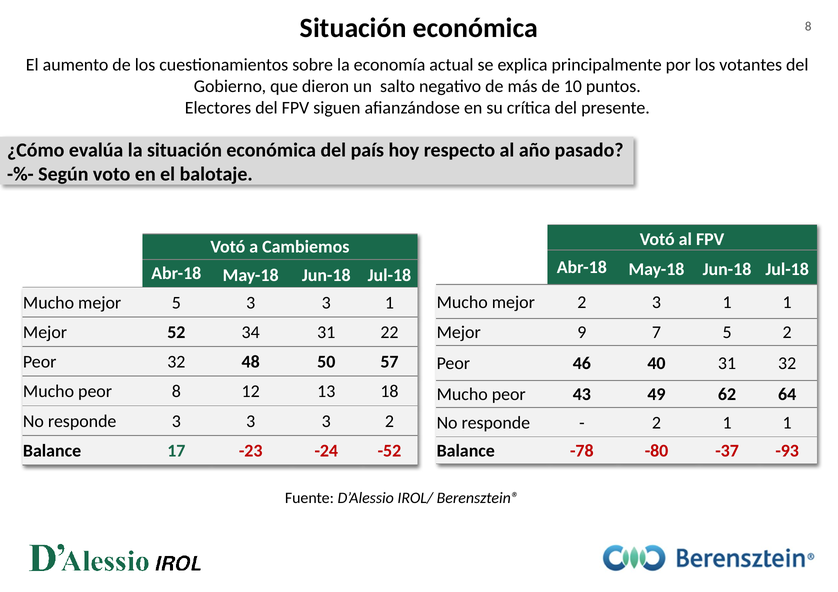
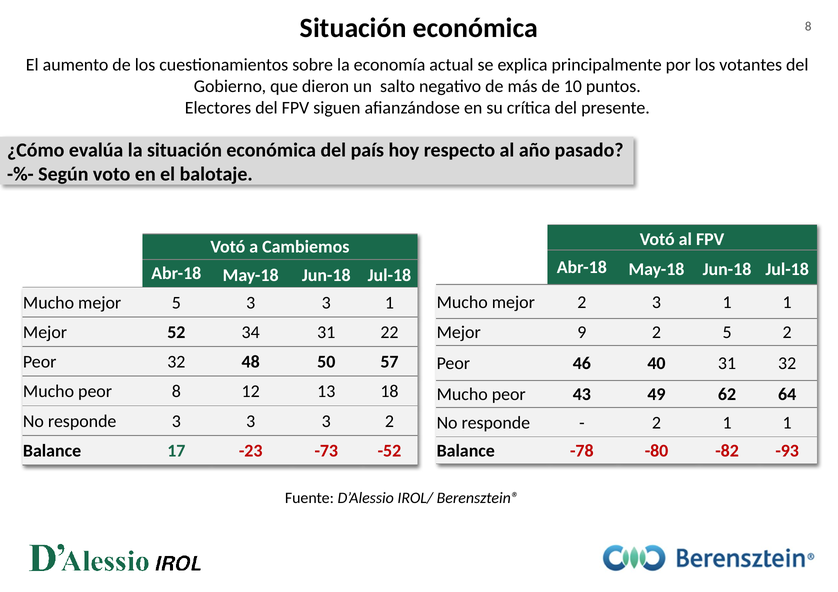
9 7: 7 -> 2
-24: -24 -> -73
-37: -37 -> -82
